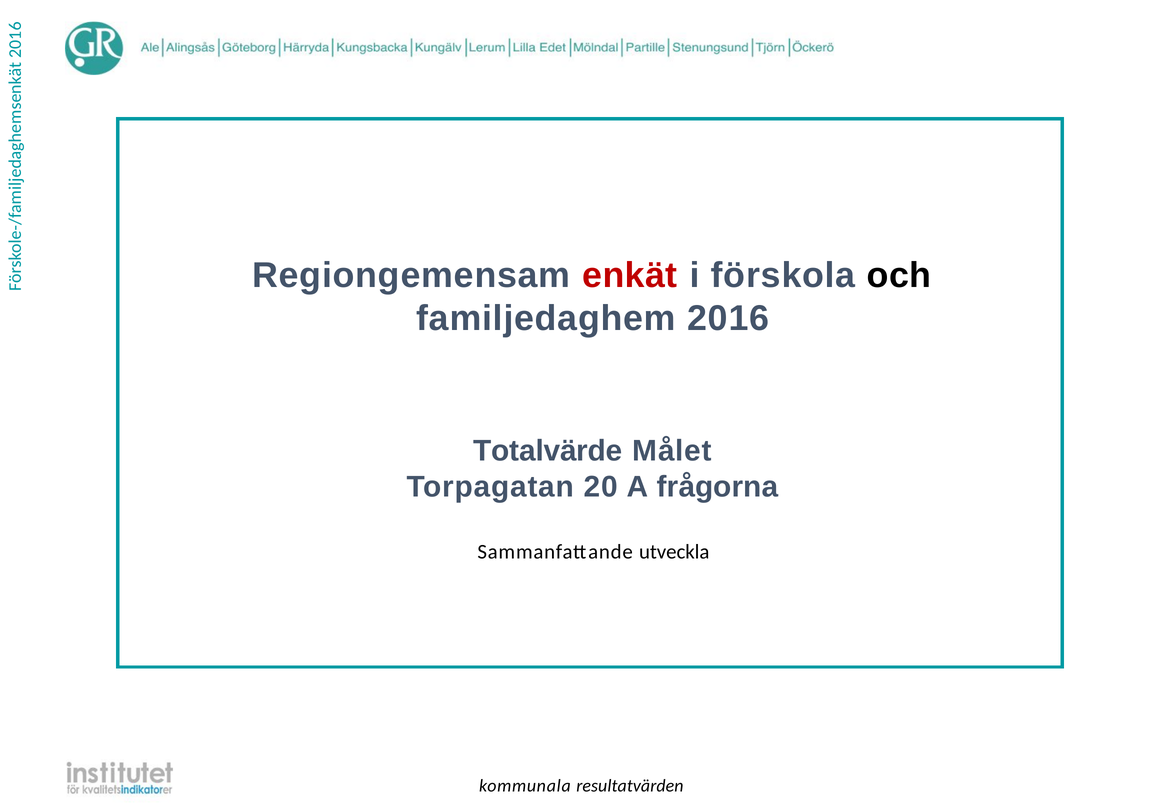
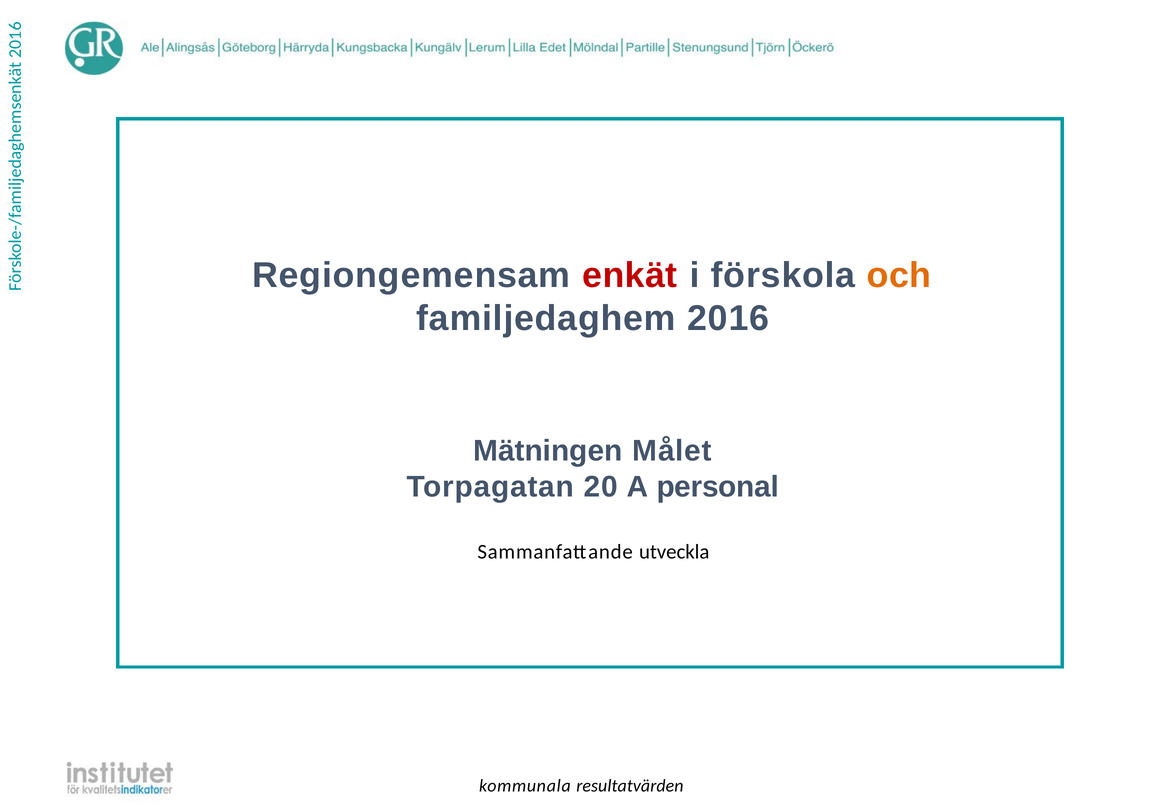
och colour: black -> orange
Totalvärde: Totalvärde -> Mätningen
frågorna: frågorna -> personal
